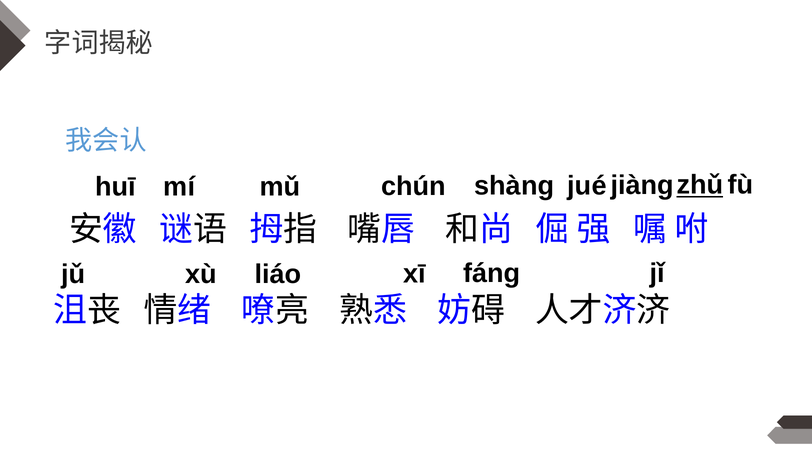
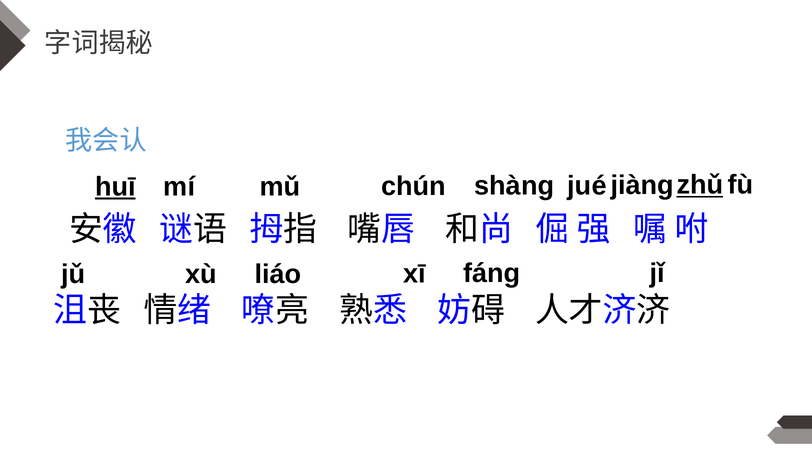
huī underline: none -> present
